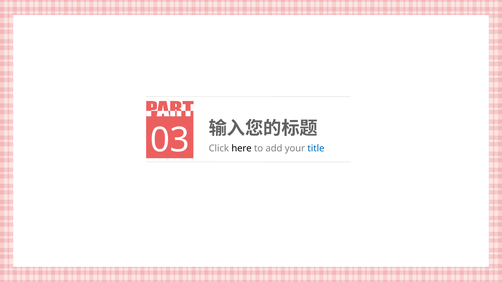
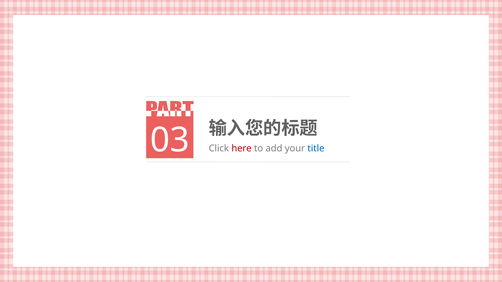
here colour: black -> red
